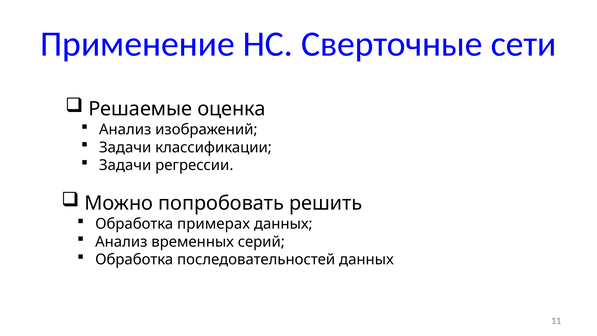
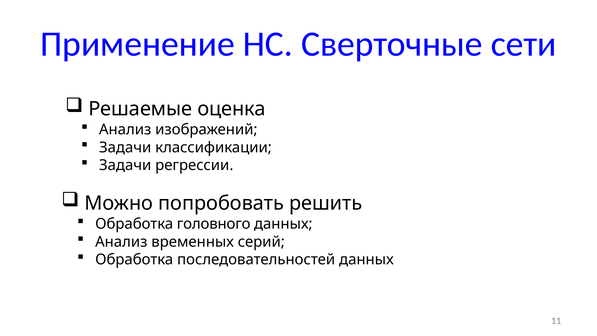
примерах: примерах -> головного
